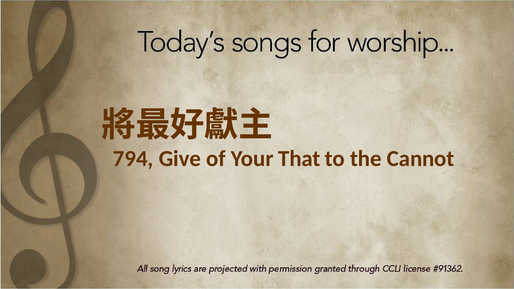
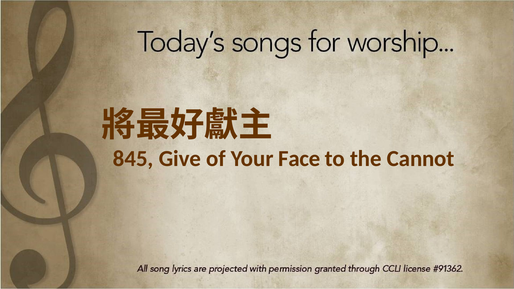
794: 794 -> 845
That: That -> Face
